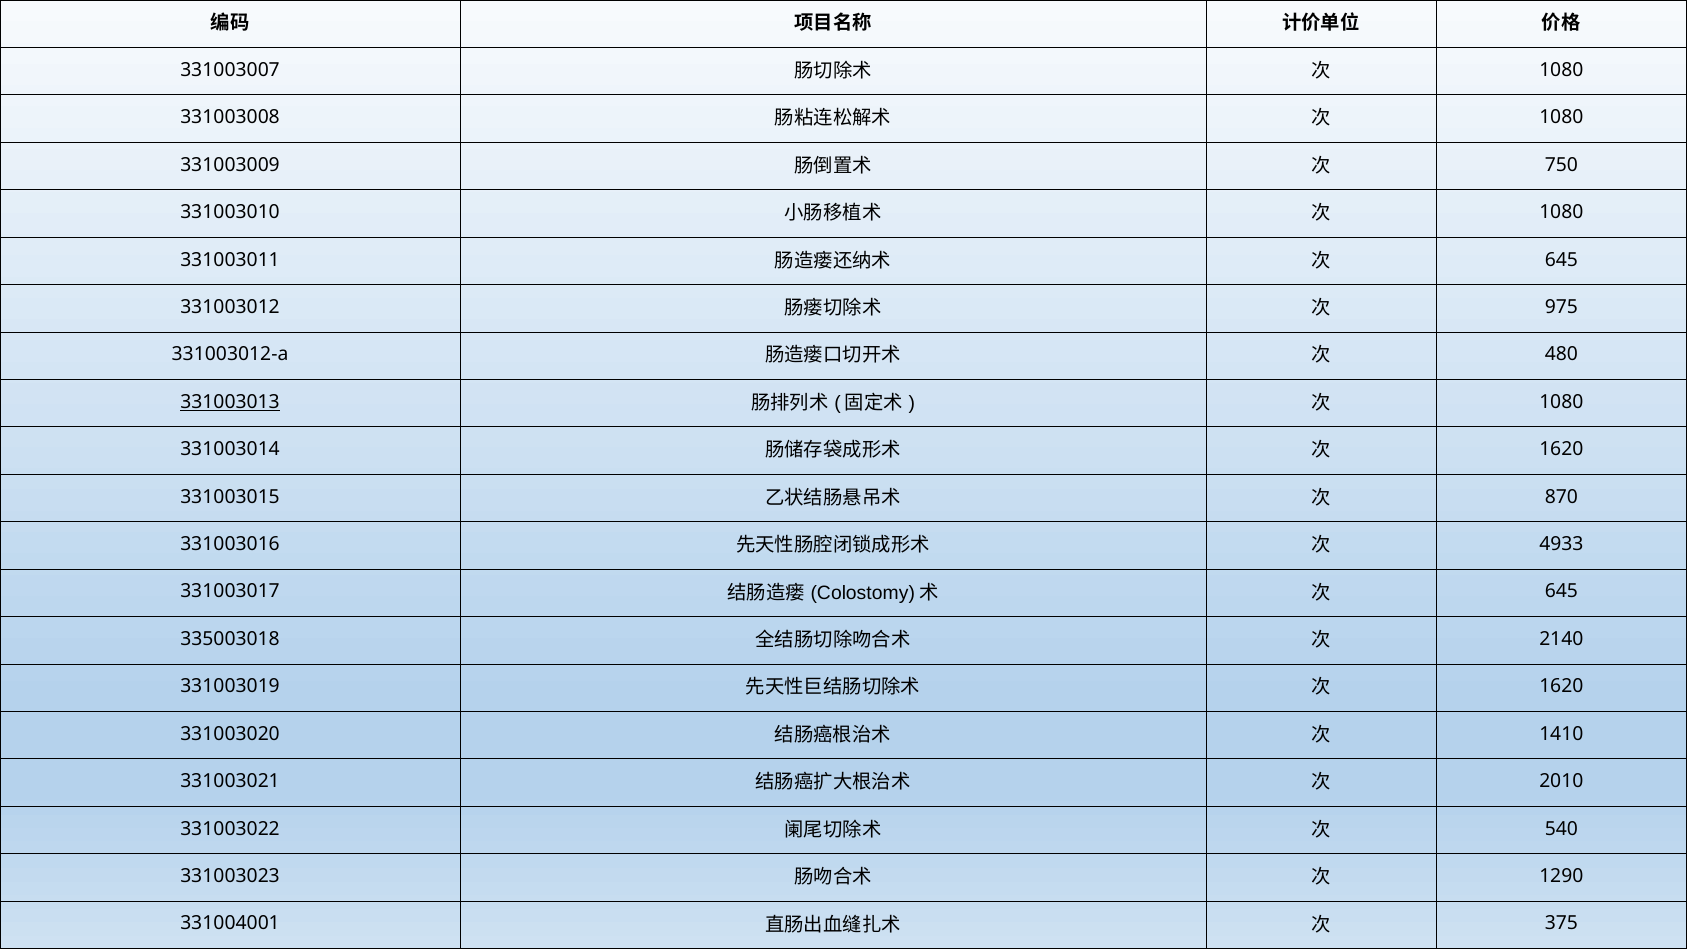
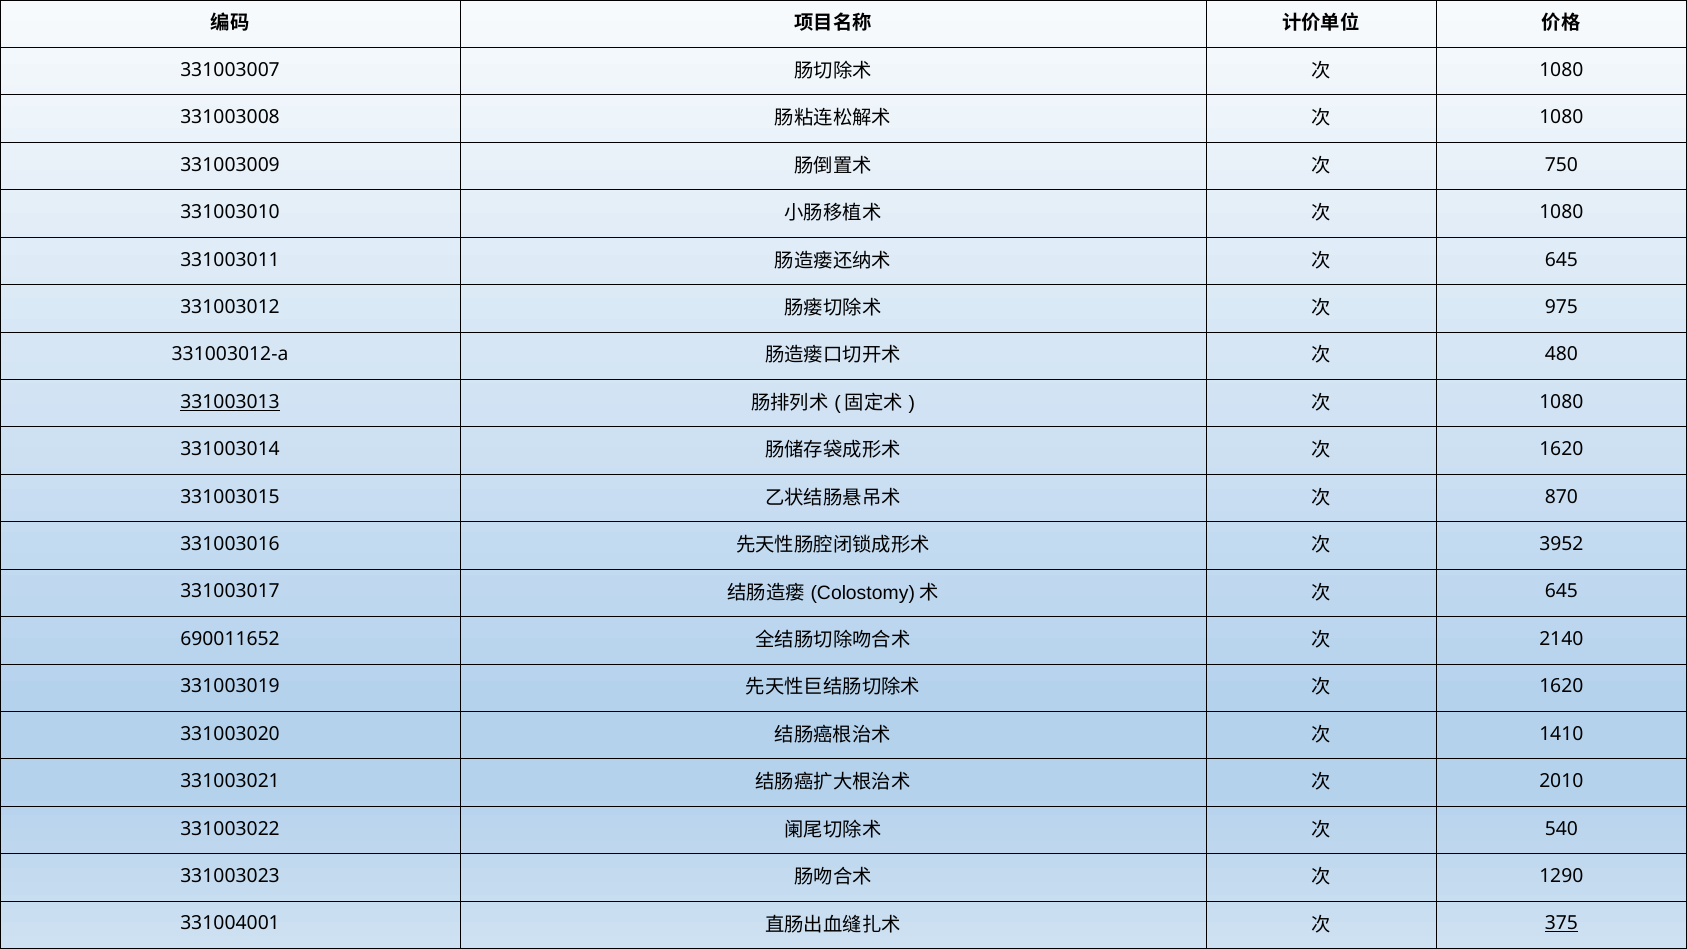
4933: 4933 -> 3952
335003018: 335003018 -> 690011652
375 underline: none -> present
